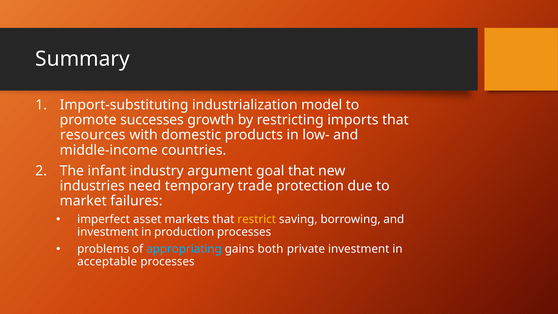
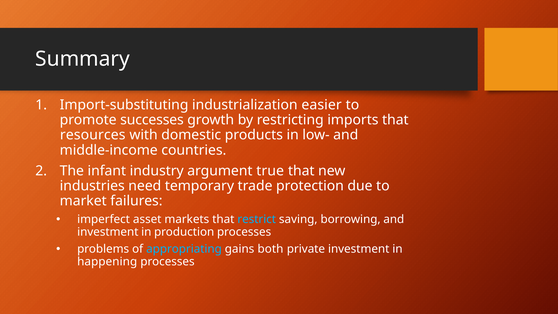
model: model -> easier
goal: goal -> true
restrict colour: yellow -> light blue
acceptable: acceptable -> happening
